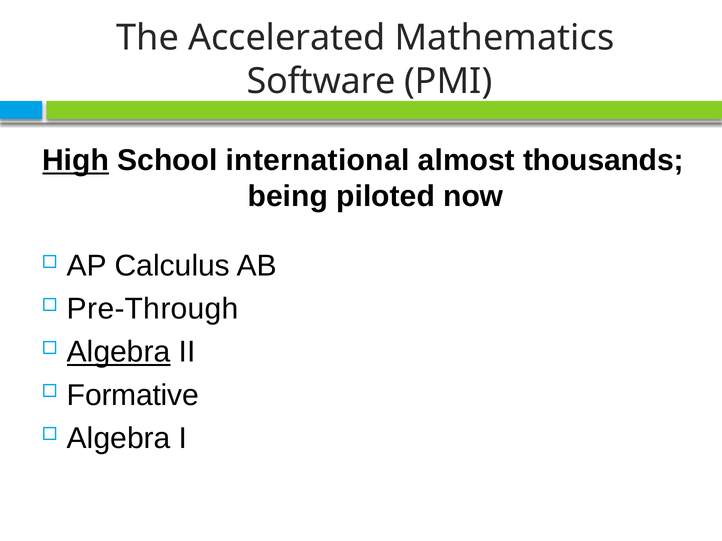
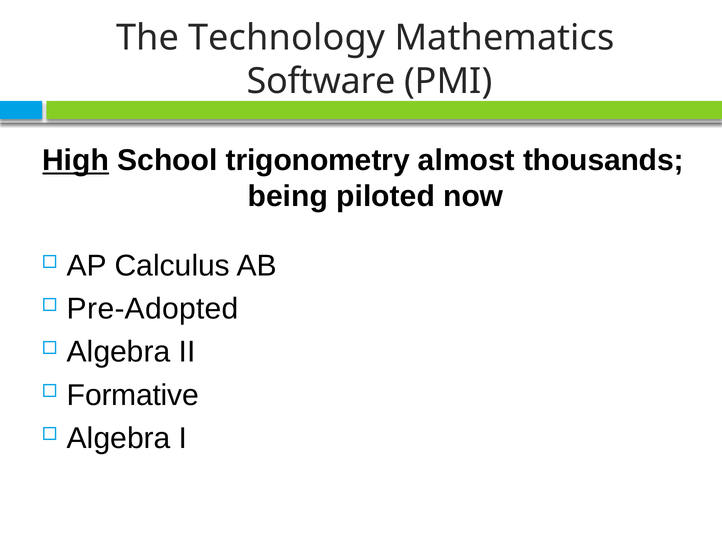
Accelerated: Accelerated -> Technology
international: international -> trigonometry
Pre-Through: Pre-Through -> Pre-Adopted
Algebra at (119, 352) underline: present -> none
